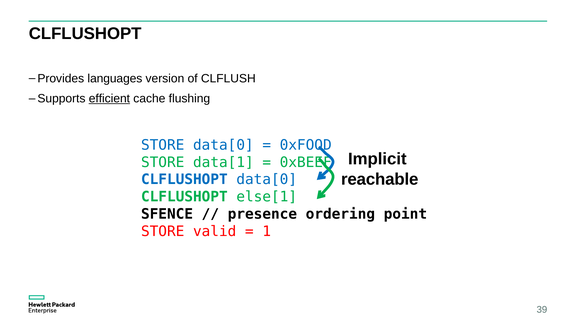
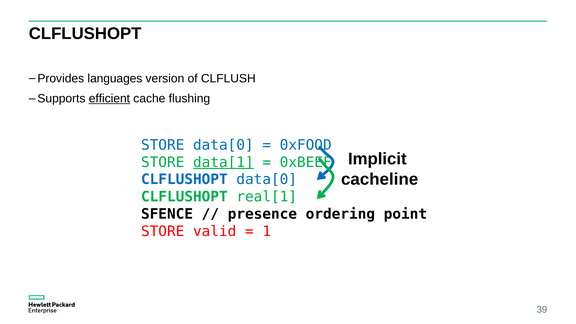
data[1 underline: none -> present
reachable: reachable -> cacheline
else[1: else[1 -> real[1
